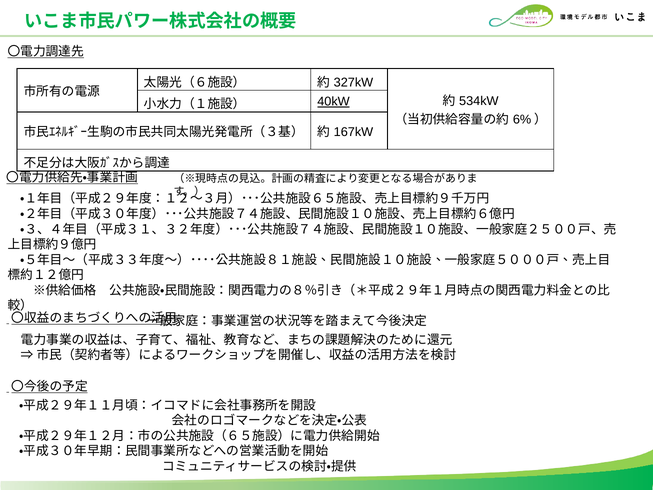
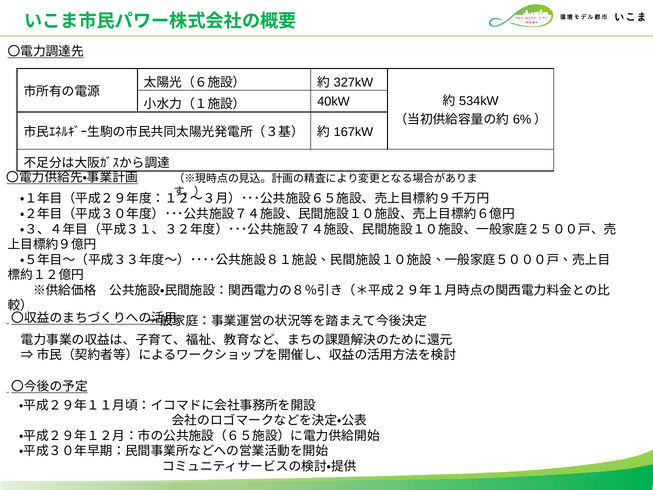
40kW underline: present -> none
